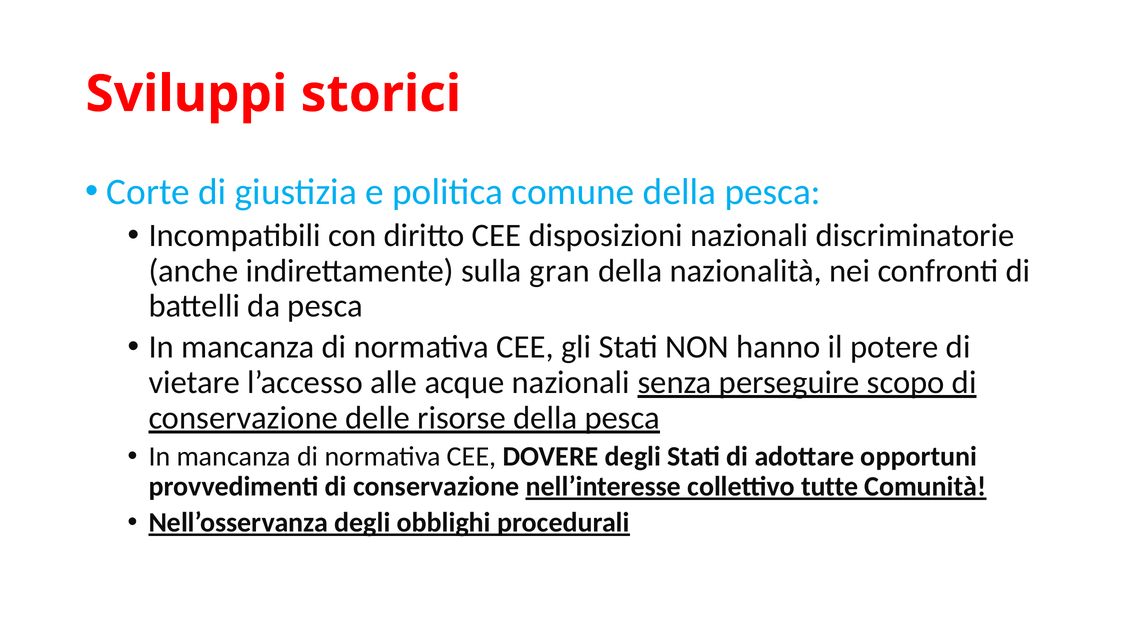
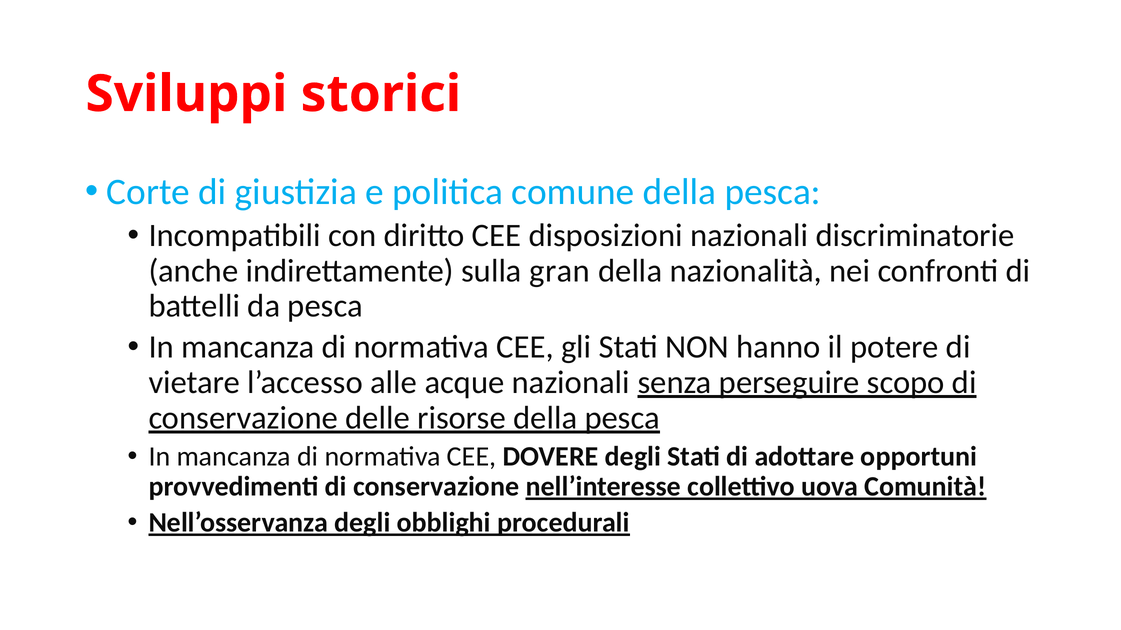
tutte: tutte -> uova
